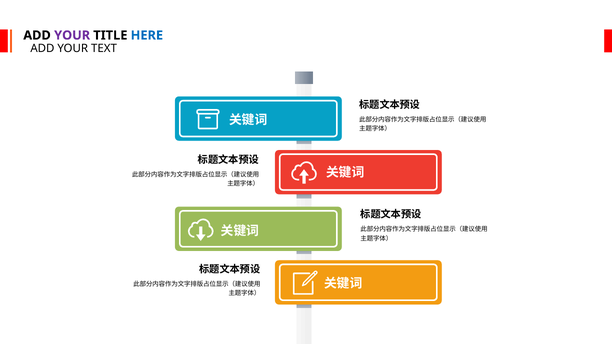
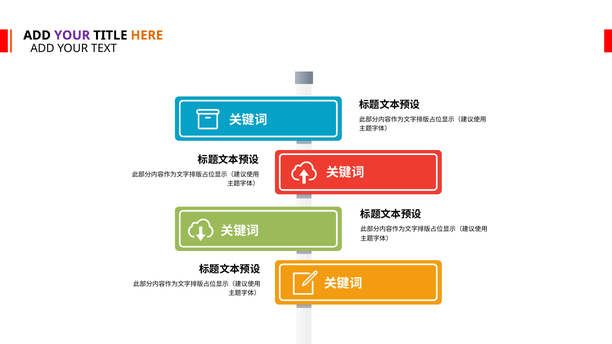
HERE colour: blue -> orange
